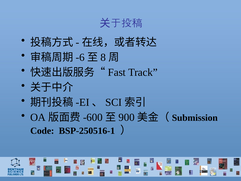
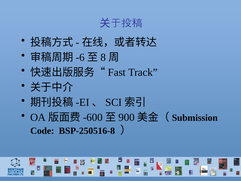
BSP-250516-1: BSP-250516-1 -> BSP-250516-8
